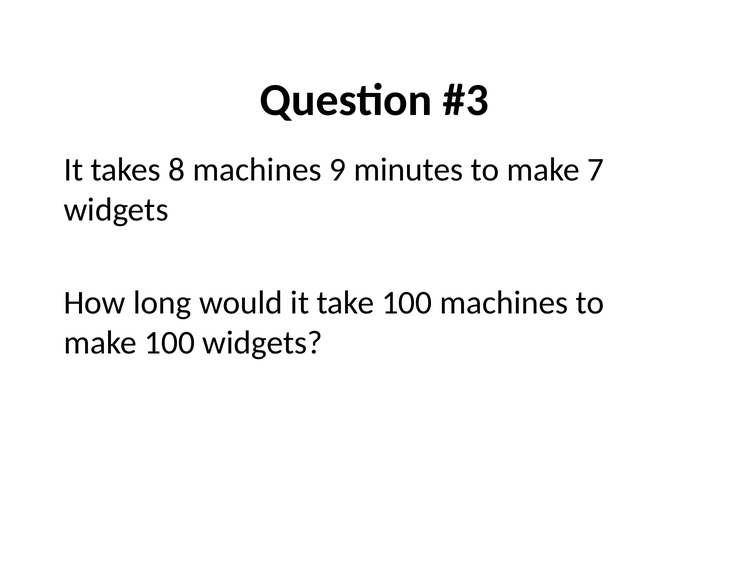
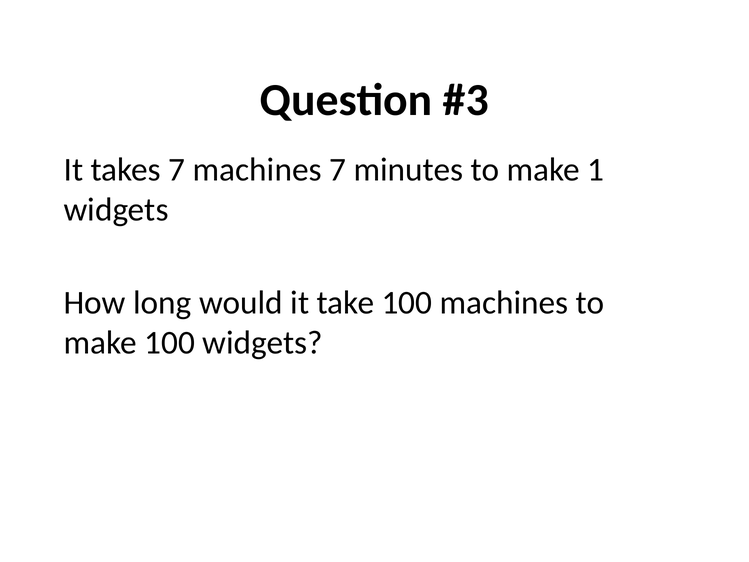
takes 8: 8 -> 7
machines 9: 9 -> 7
7: 7 -> 1
